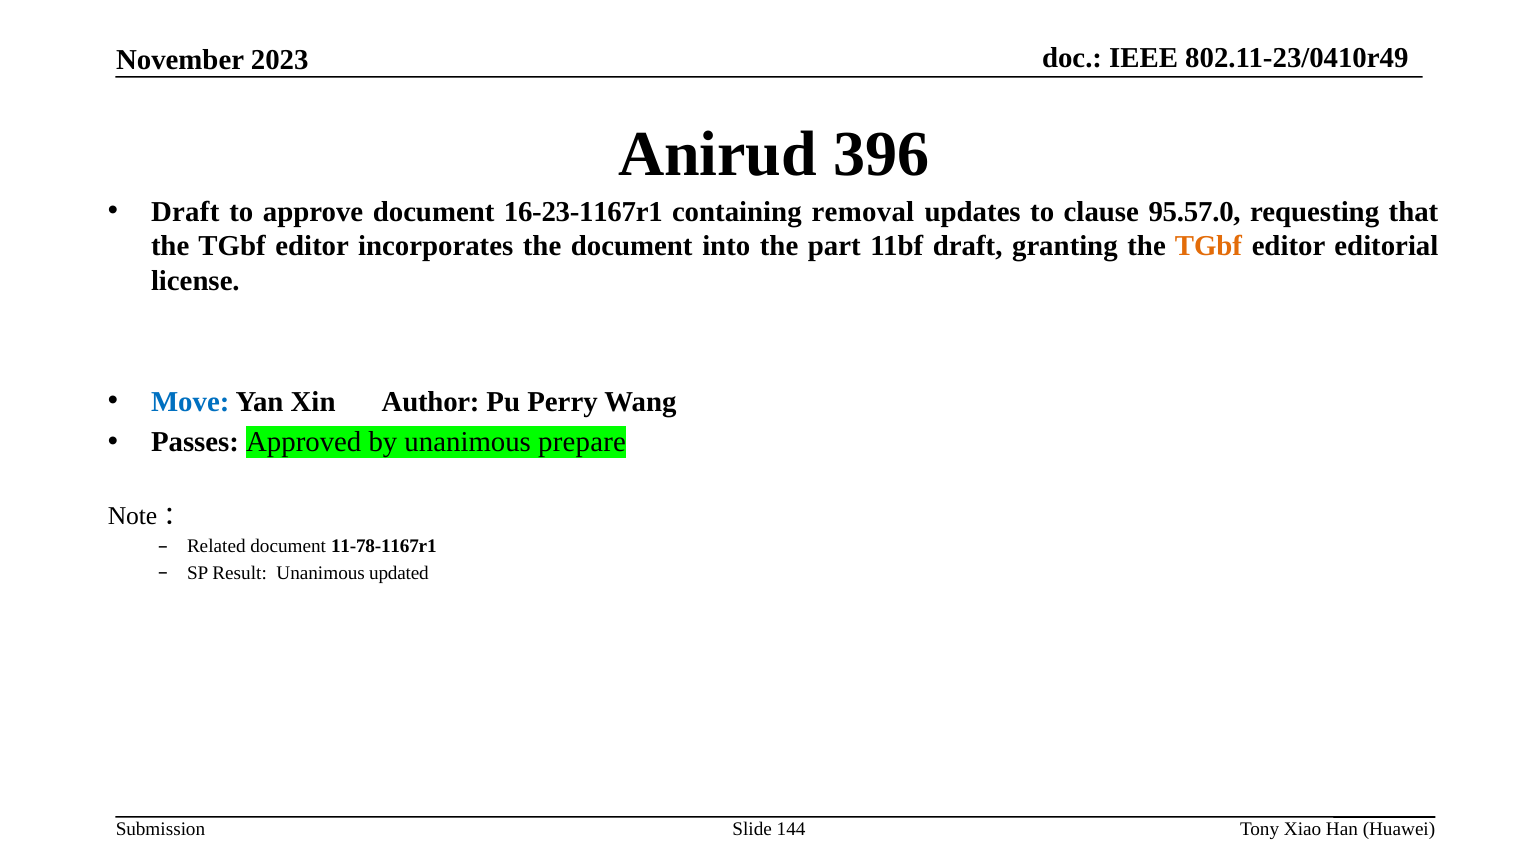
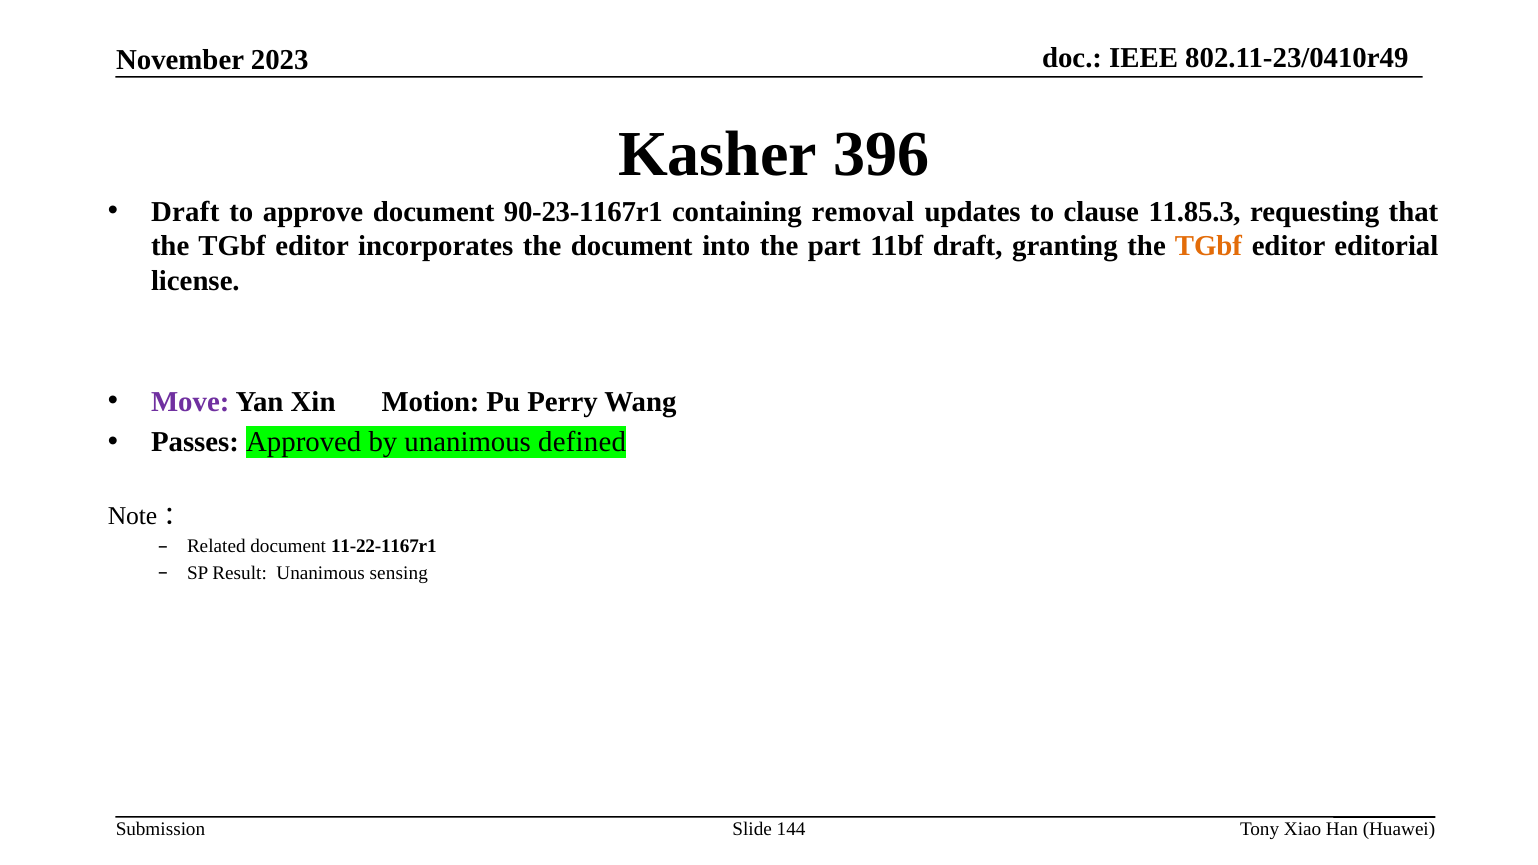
Anirud: Anirud -> Kasher
16-23-1167r1: 16-23-1167r1 -> 90-23-1167r1
95.57.0: 95.57.0 -> 11.85.3
Move colour: blue -> purple
Author: Author -> Motion
prepare: prepare -> defined
11-78-1167r1: 11-78-1167r1 -> 11-22-1167r1
updated: updated -> sensing
